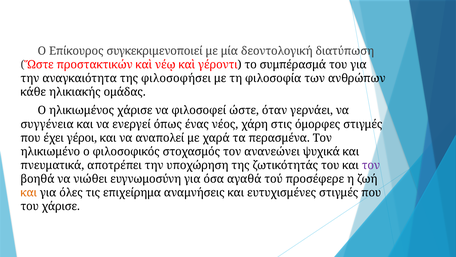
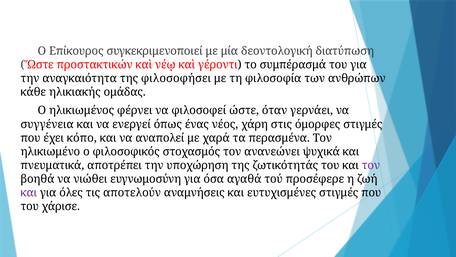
ηλικιωμένος χάρισε: χάρισε -> φέρνει
γέροι: γέροι -> κόπο
και at (29, 192) colour: orange -> purple
επιχείρημα: επιχείρημα -> αποτελούν
